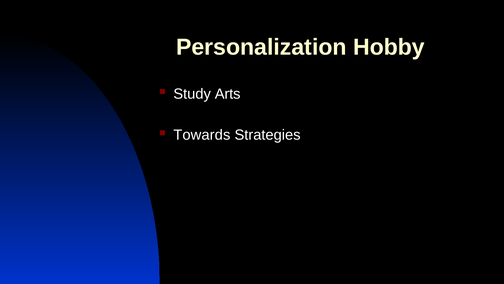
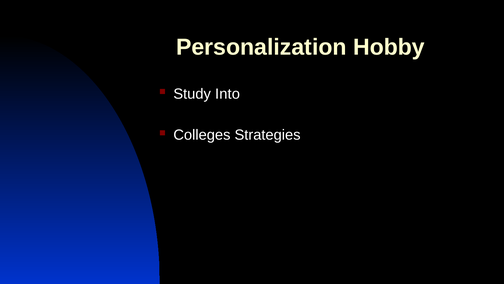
Arts: Arts -> Into
Towards: Towards -> Colleges
